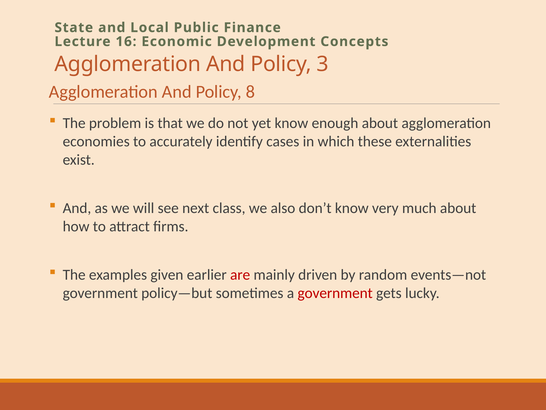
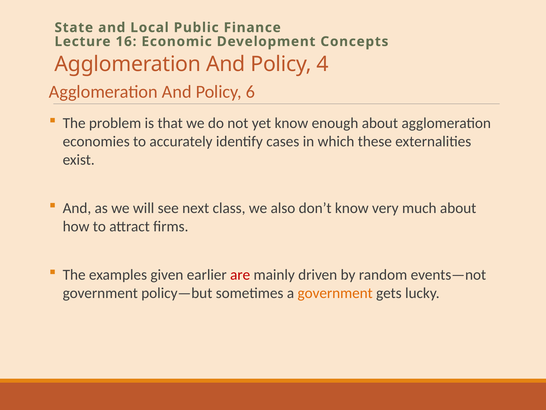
3: 3 -> 4
8: 8 -> 6
government at (335, 293) colour: red -> orange
